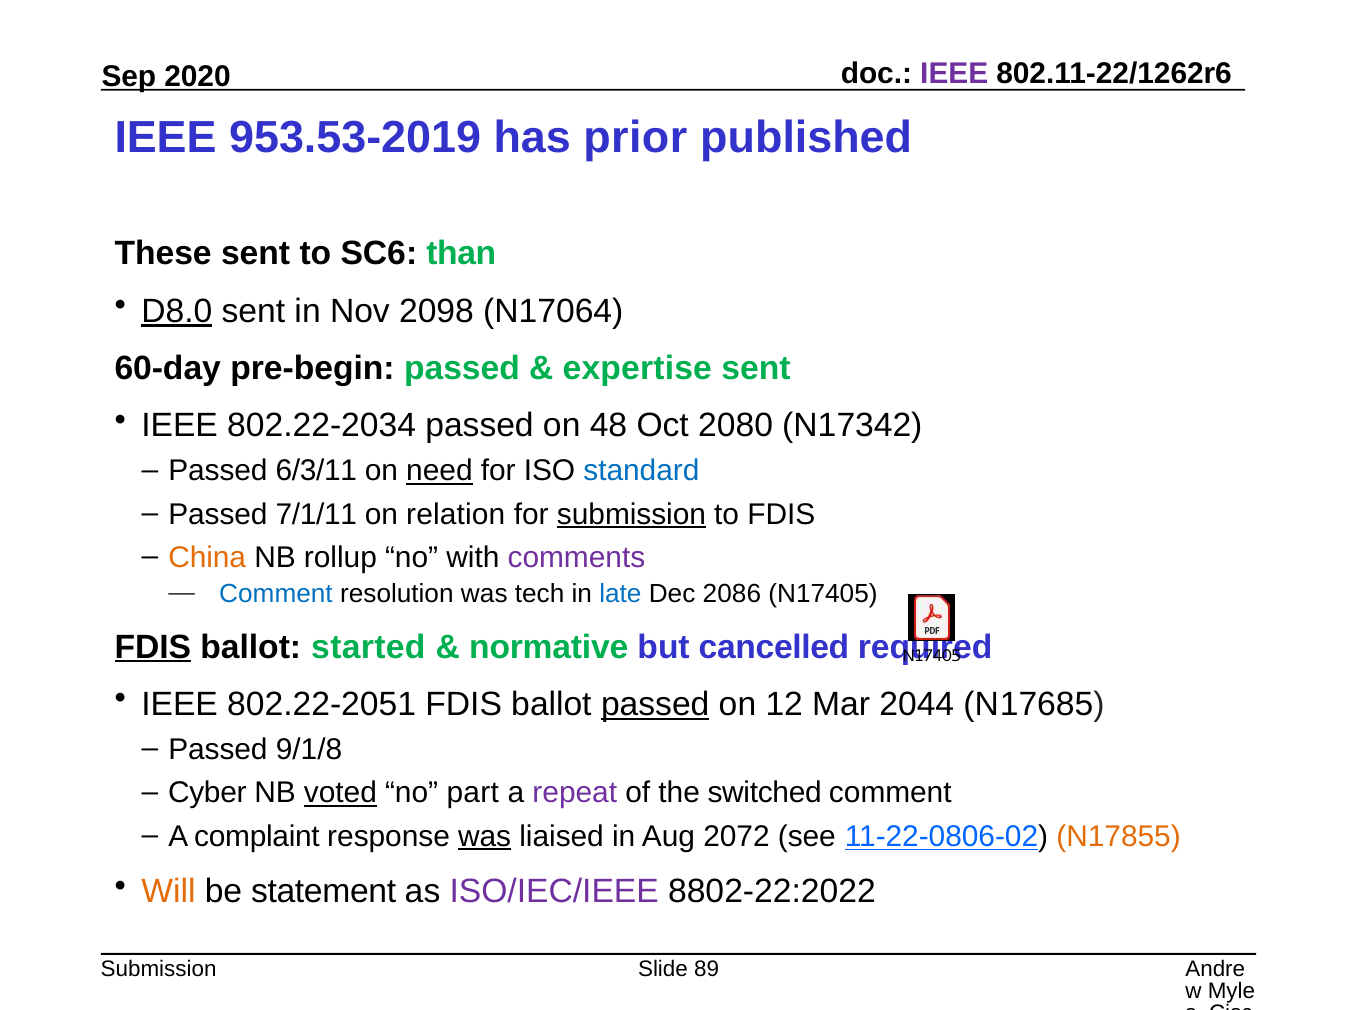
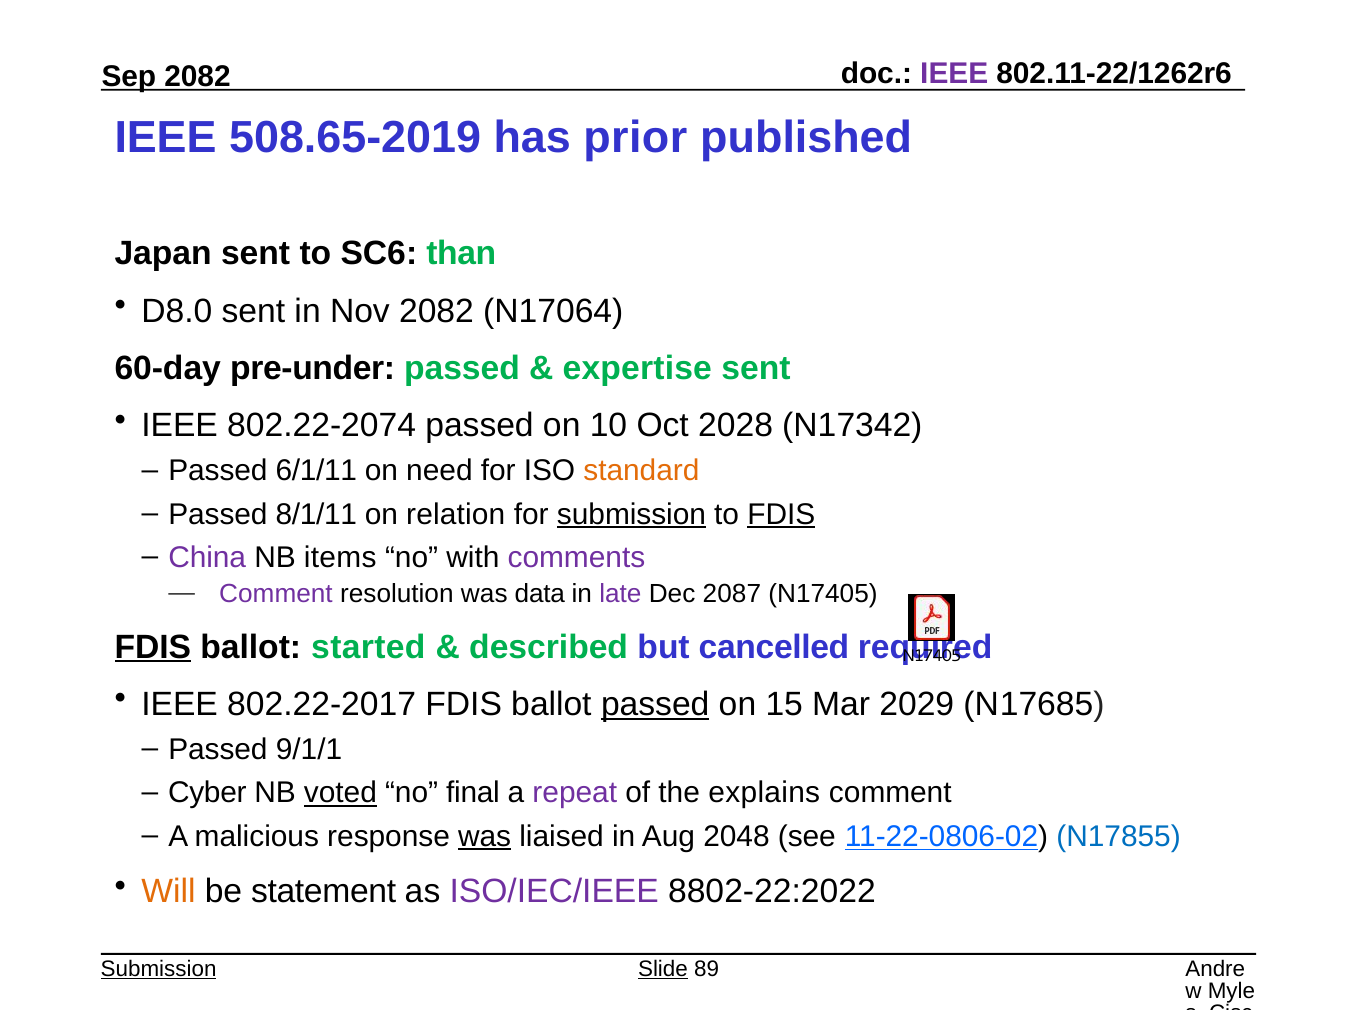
2020 at (198, 76): 2020 -> 2082
953.53-2019: 953.53-2019 -> 508.65-2019
These: These -> Japan
D8.0 underline: present -> none
Nov 2098: 2098 -> 2082
pre-begin: pre-begin -> pre-under
802.22-2034: 802.22-2034 -> 802.22-2074
48: 48 -> 10
2080: 2080 -> 2028
6/3/11: 6/3/11 -> 6/1/11
need underline: present -> none
standard colour: blue -> orange
7/1/11: 7/1/11 -> 8/1/11
FDIS at (781, 514) underline: none -> present
China colour: orange -> purple
rollup: rollup -> items
Comment at (276, 593) colour: blue -> purple
tech: tech -> data
late colour: blue -> purple
2086: 2086 -> 2087
normative: normative -> described
802.22-2051: 802.22-2051 -> 802.22-2017
12: 12 -> 15
2044: 2044 -> 2029
9/1/8: 9/1/8 -> 9/1/1
part: part -> final
switched: switched -> explains
complaint: complaint -> malicious
2072: 2072 -> 2048
N17855 colour: orange -> blue
Submission at (159, 968) underline: none -> present
Slide underline: none -> present
